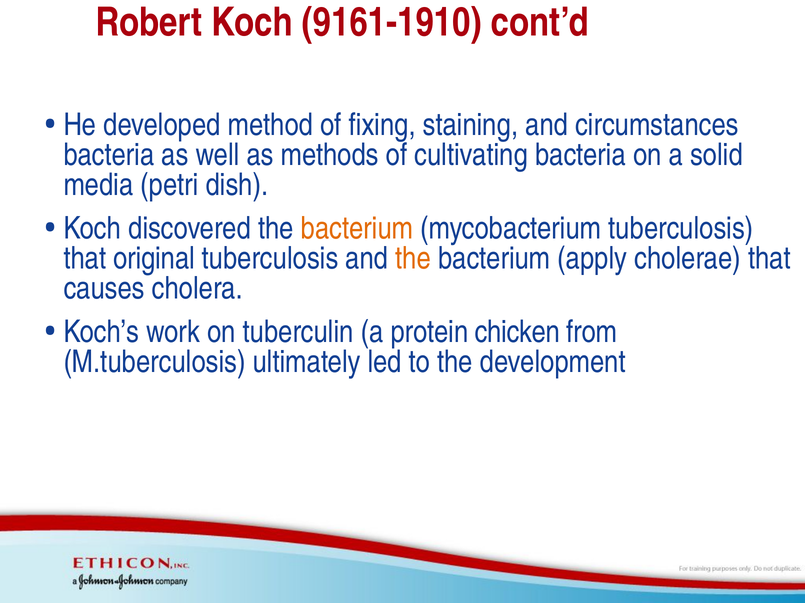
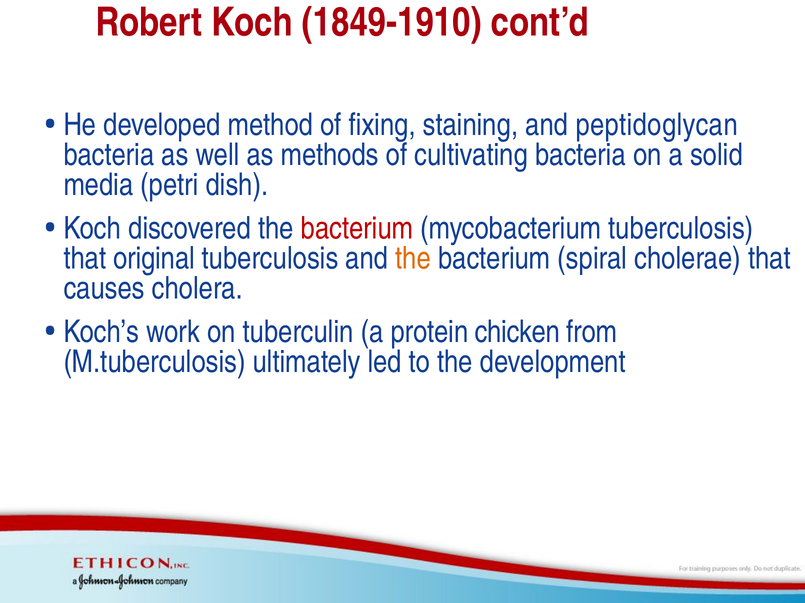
9161-1910: 9161-1910 -> 1849-1910
circumstances: circumstances -> peptidoglycan
bacterium at (357, 229) colour: orange -> red
apply: apply -> spiral
